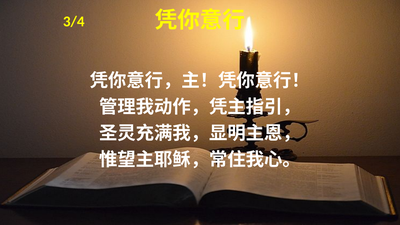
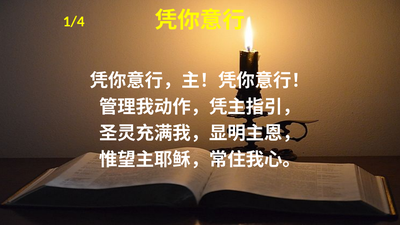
3/4: 3/4 -> 1/4
